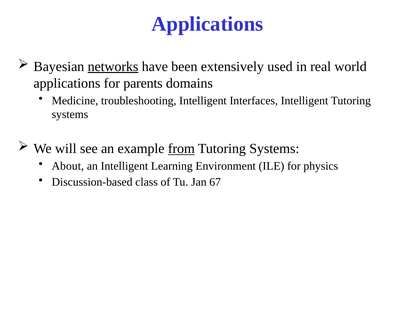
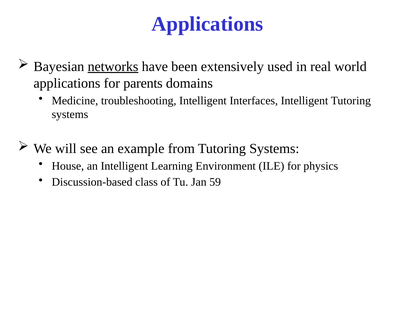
from underline: present -> none
About: About -> House
67: 67 -> 59
